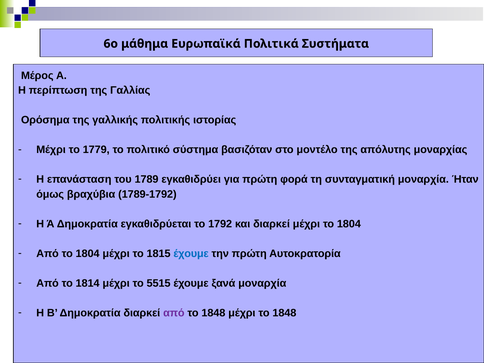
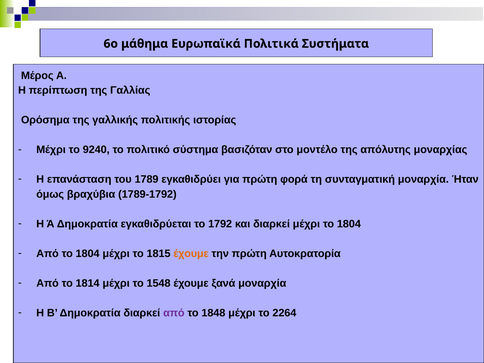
1779: 1779 -> 9240
έχουμε at (191, 254) colour: blue -> orange
5515: 5515 -> 1548
μέχρι το 1848: 1848 -> 2264
